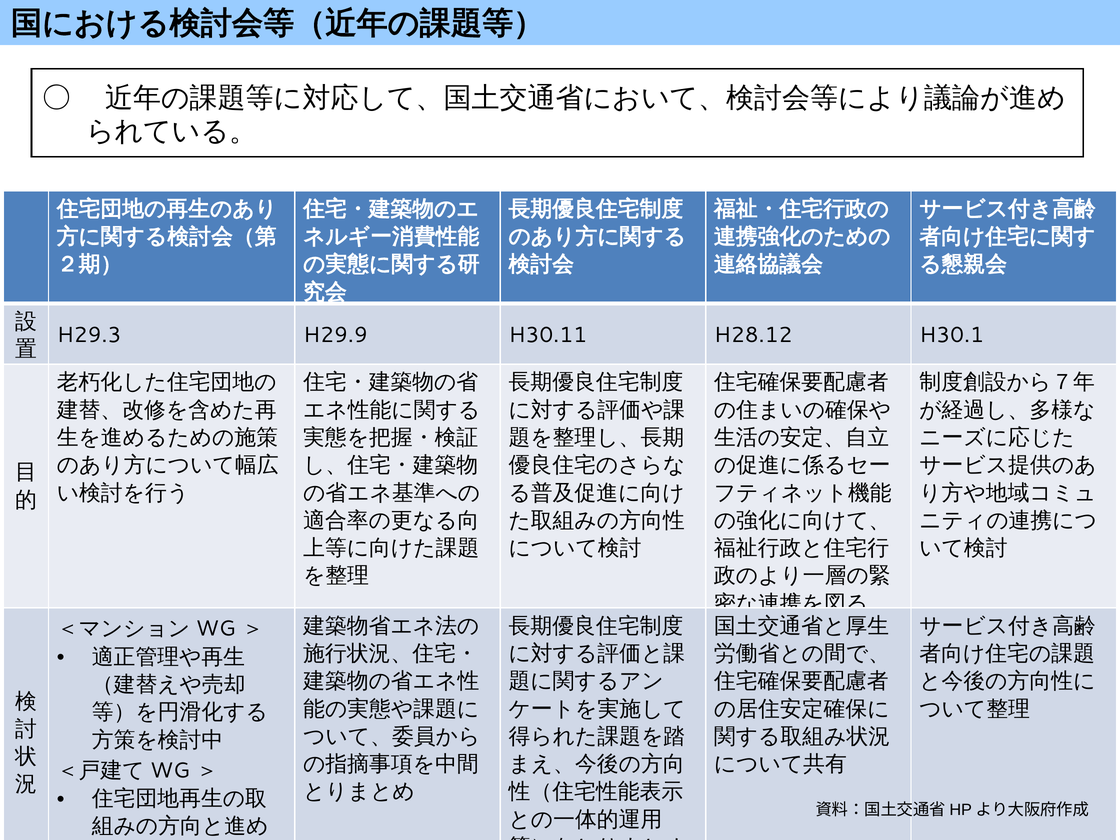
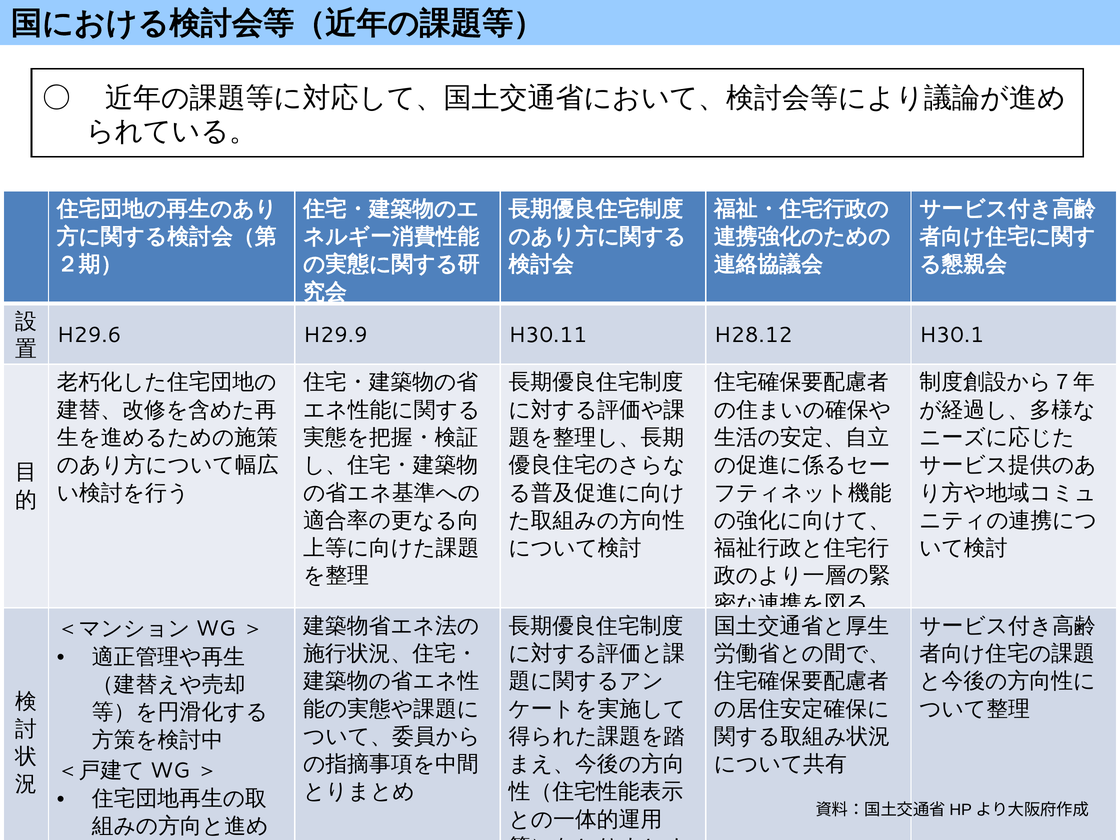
H29.3: H29.3 -> H29.6
